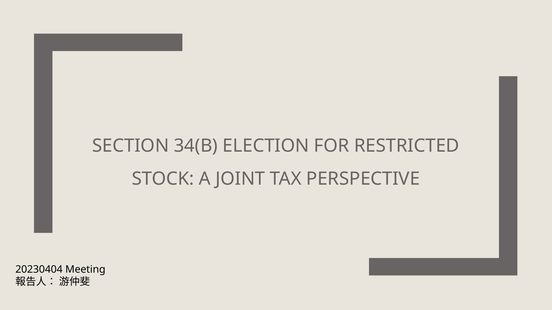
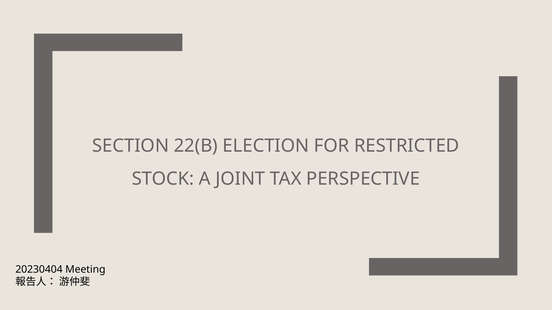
34(B: 34(B -> 22(B
